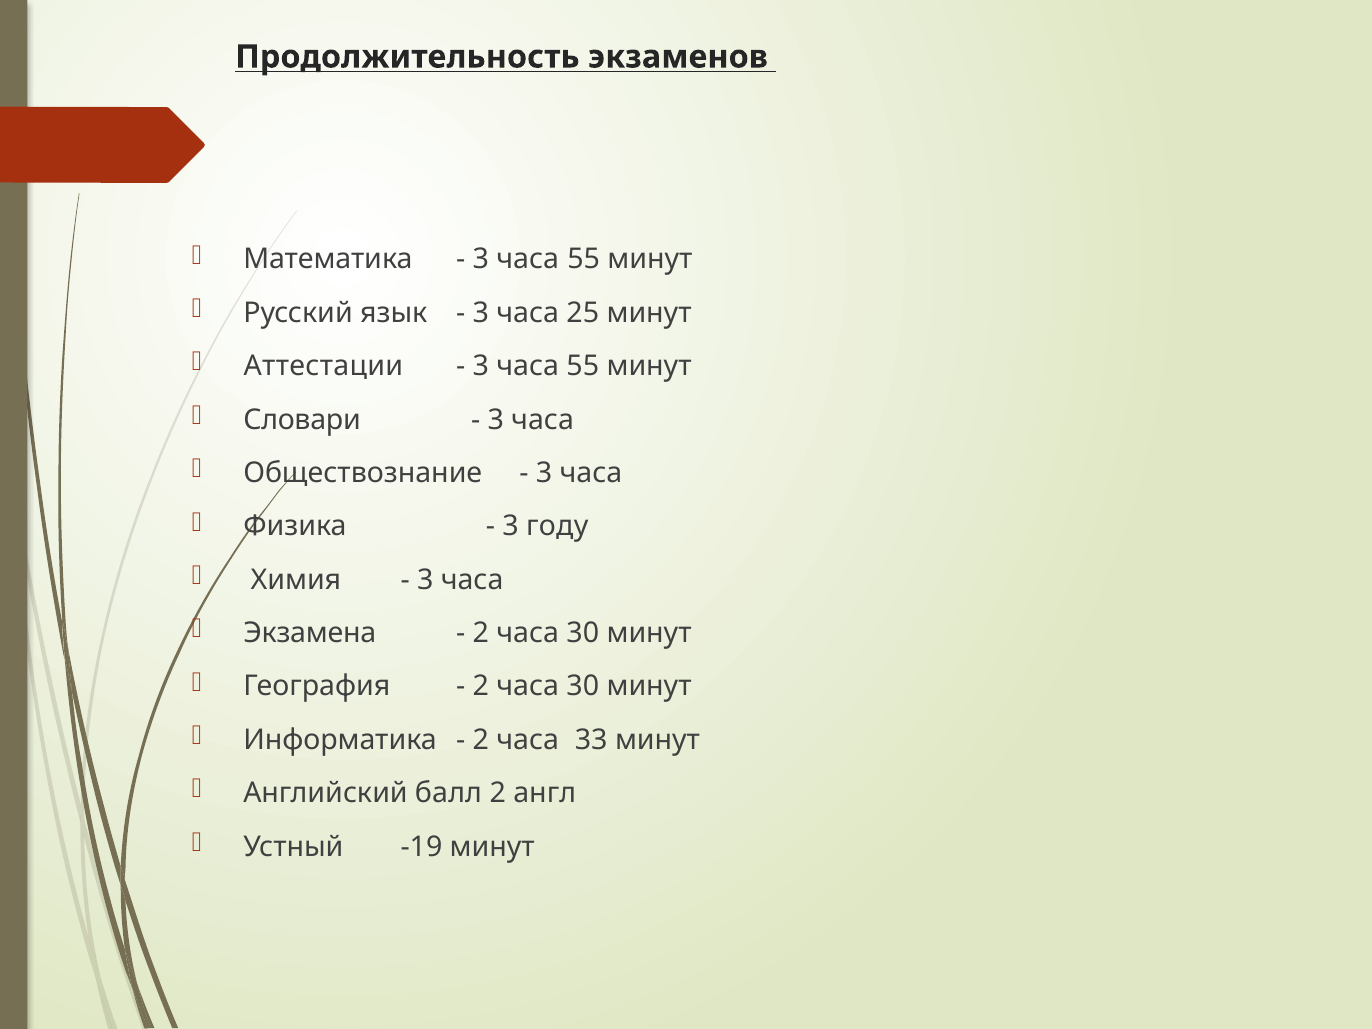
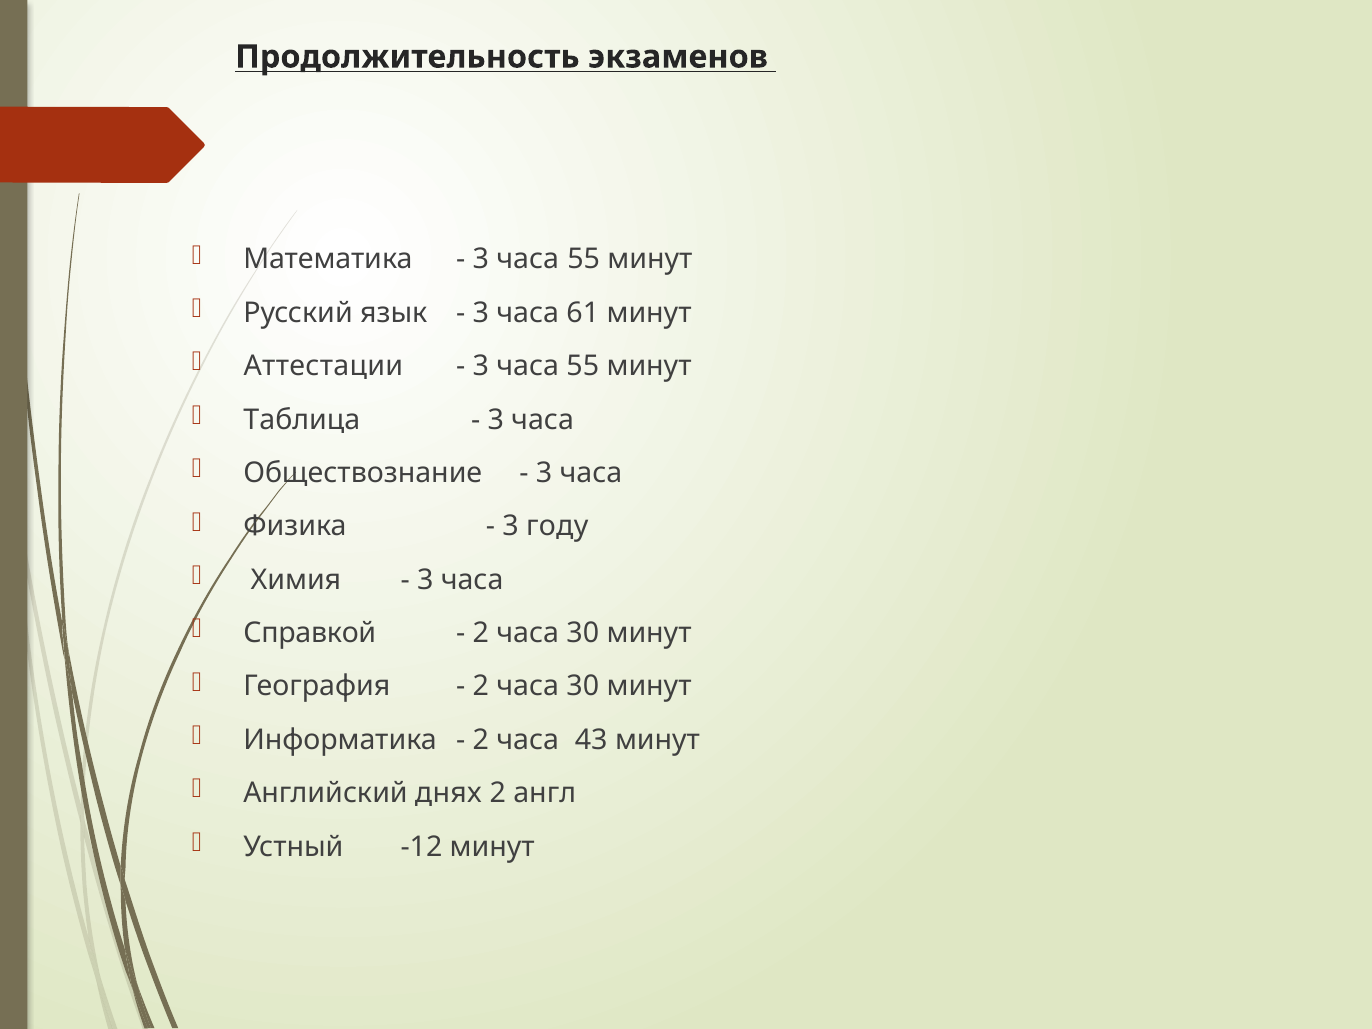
25: 25 -> 61
Словари: Словари -> Таблица
Экзамена: Экзамена -> Справкой
33: 33 -> 43
балл: балл -> днях
-19: -19 -> -12
